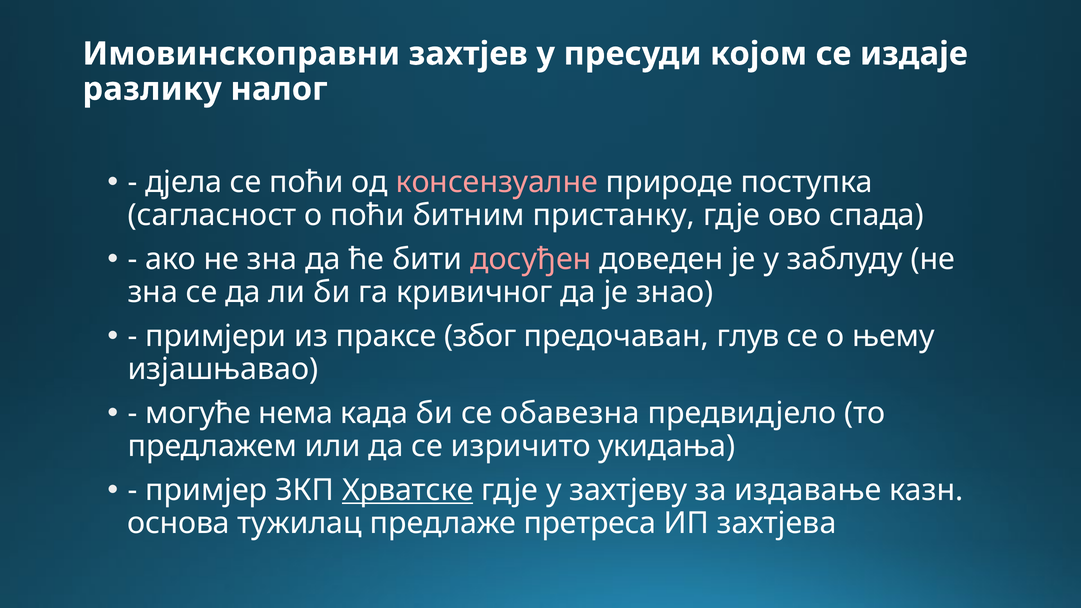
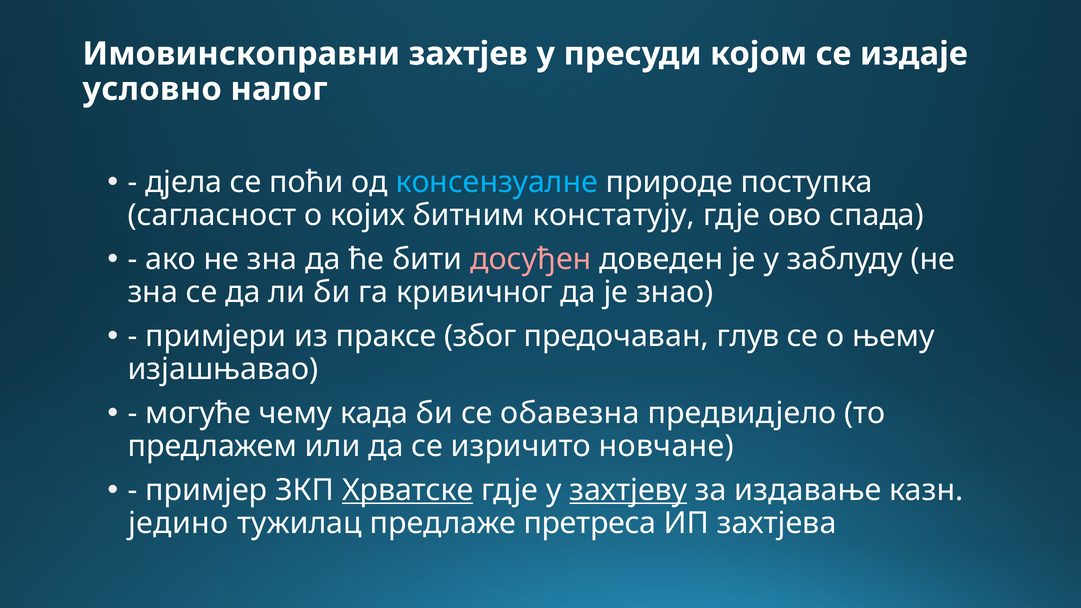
разлику: разлику -> условно
консензуалне colour: pink -> light blue
о поћи: поћи -> којих
пристанку: пристанку -> констатују
нема: нема -> чему
укидања: укидања -> новчане
захтјеву underline: none -> present
основа: основа -> једино
